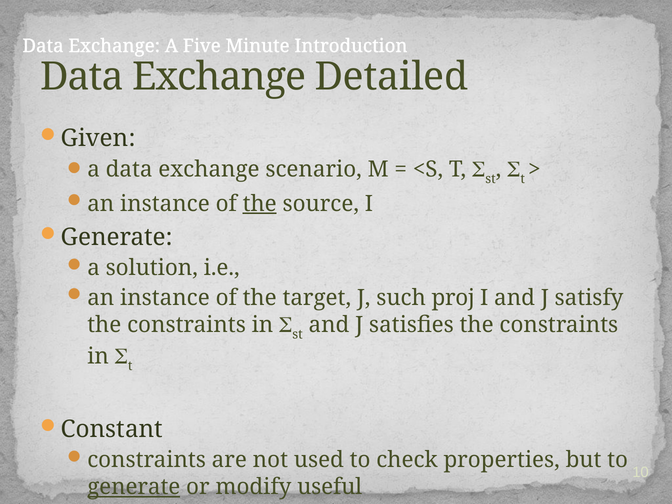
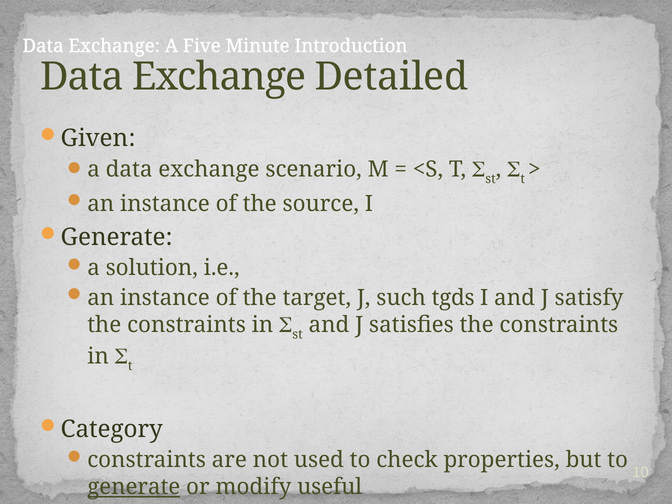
the at (260, 204) underline: present -> none
proj: proj -> tgds
Constant: Constant -> Category
